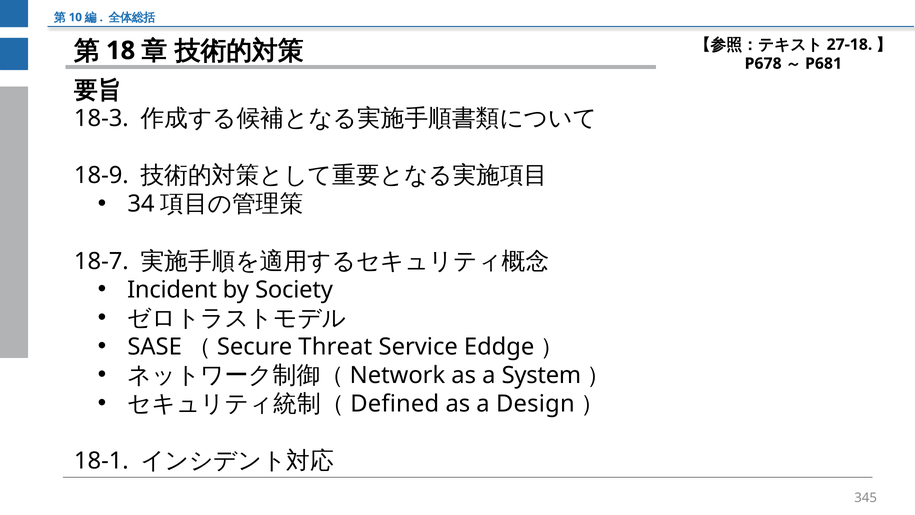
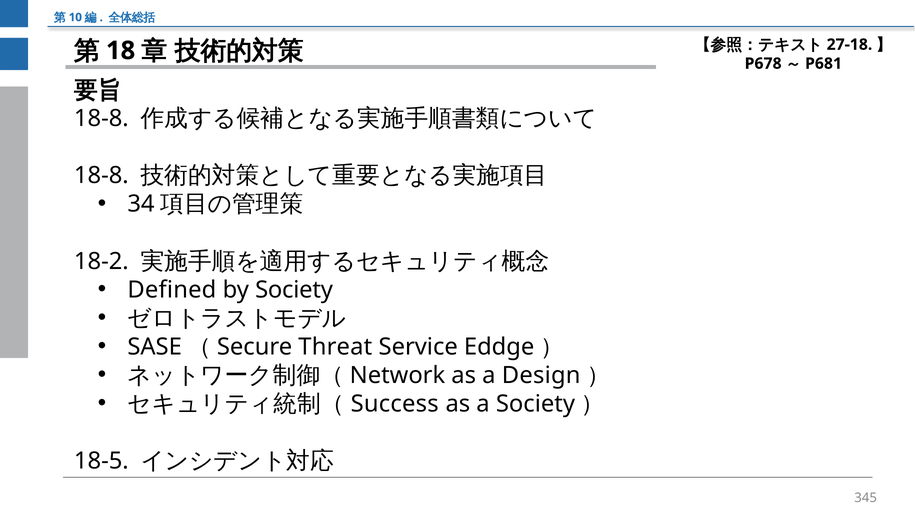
18-3 at (101, 119): 18-3 -> 18-8
18-9 at (101, 176): 18-9 -> 18-8
18-7: 18-7 -> 18-2
Incident: Incident -> Defined
System: System -> Design
Defined: Defined -> Success
a Design: Design -> Society
18-1: 18-1 -> 18-5
